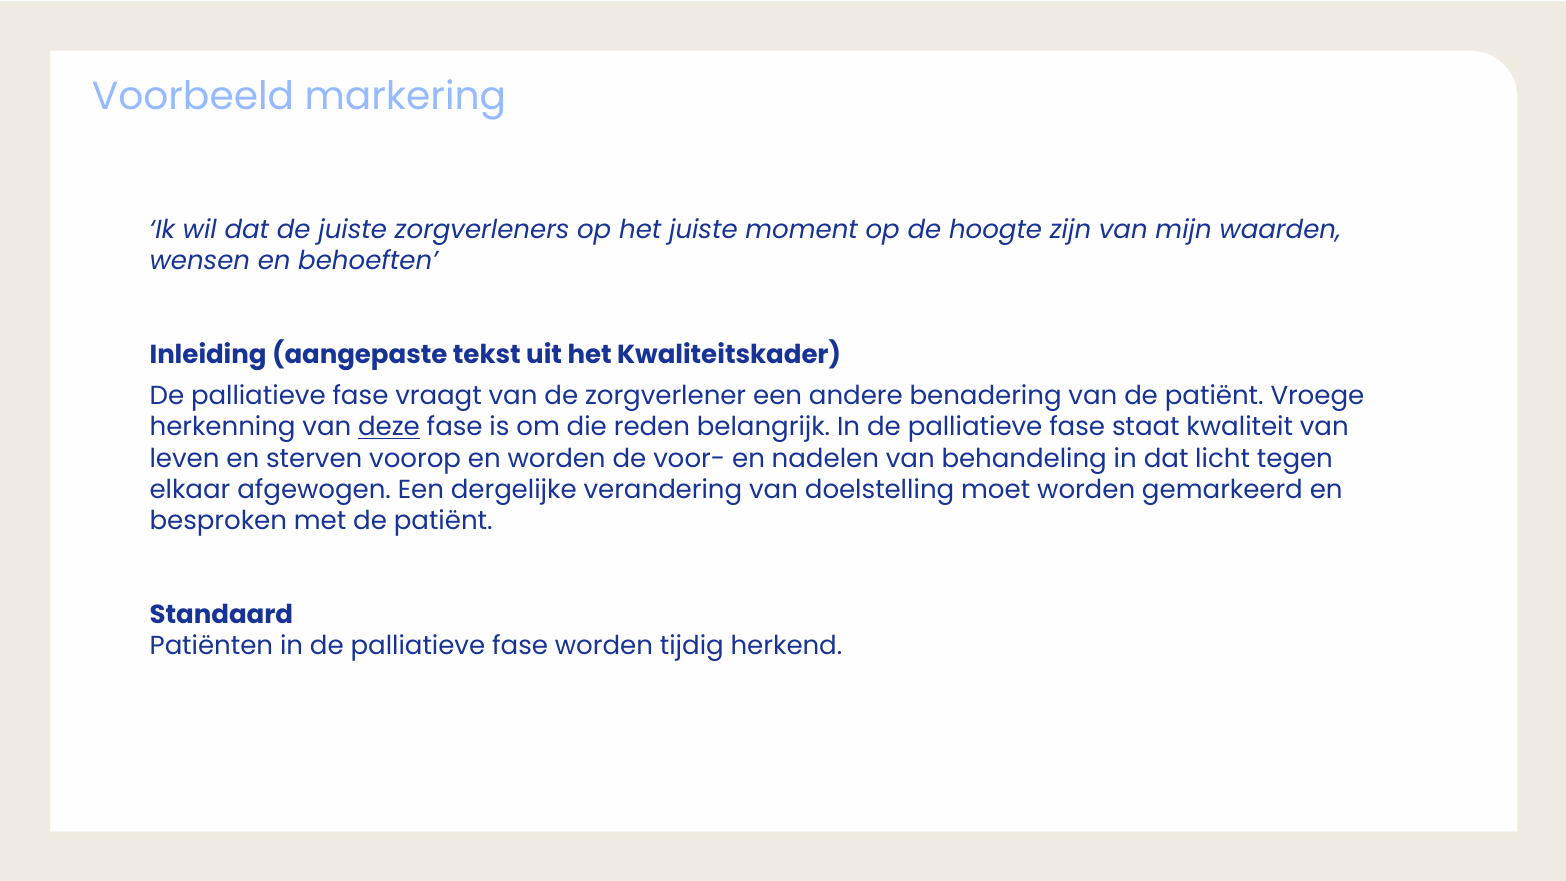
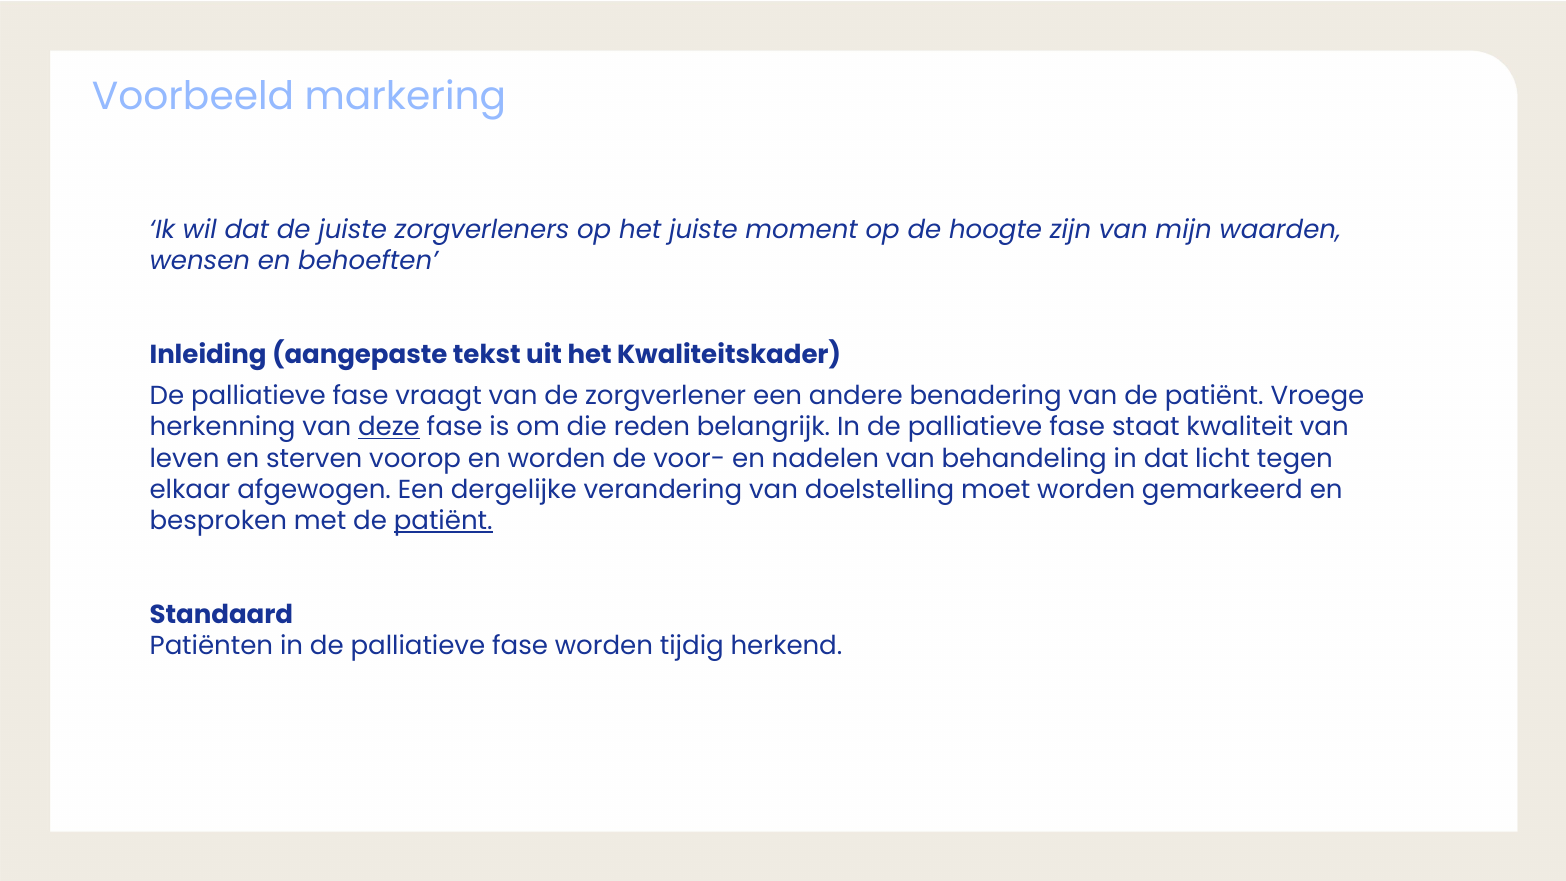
patiënt at (443, 521) underline: none -> present
